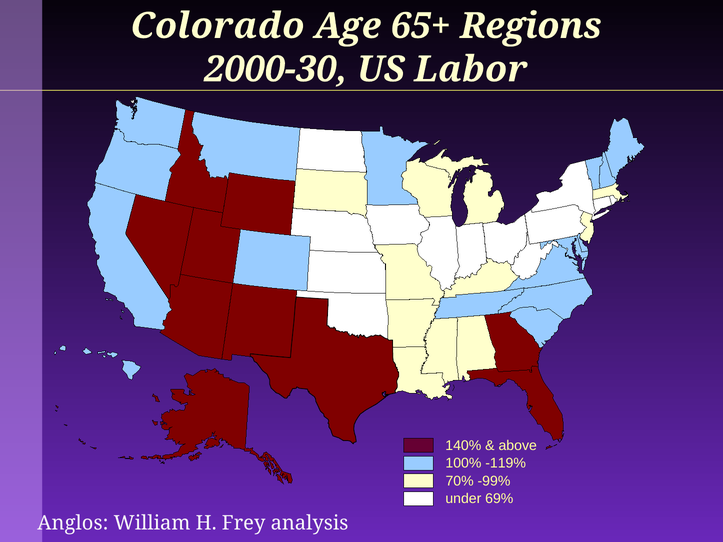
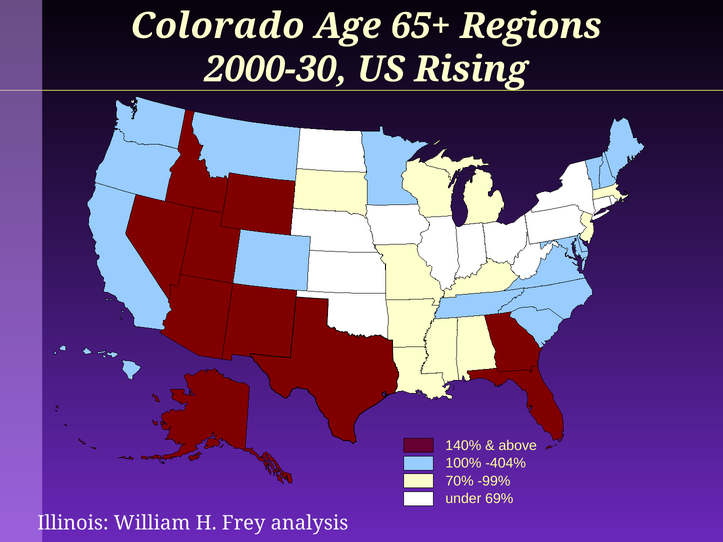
Labor: Labor -> Rising
-119%: -119% -> -404%
Anglos: Anglos -> Illinois
